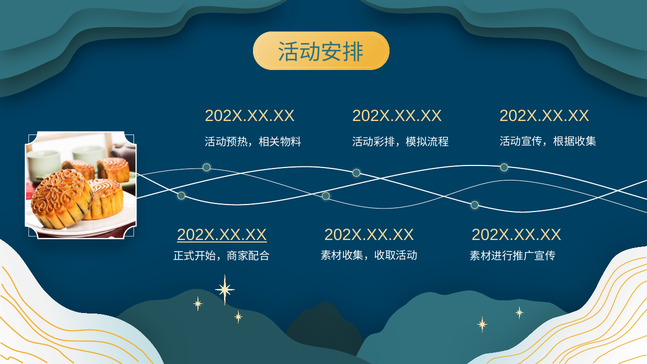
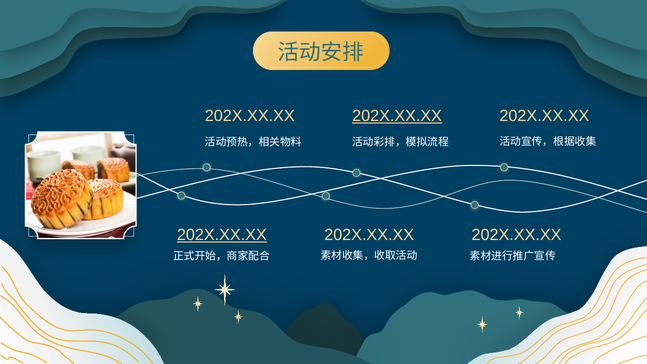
202X.XX.XX at (397, 116) underline: none -> present
